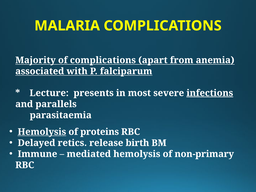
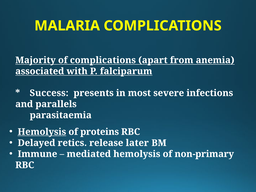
Lecture: Lecture -> Success
infections underline: present -> none
birth: birth -> later
